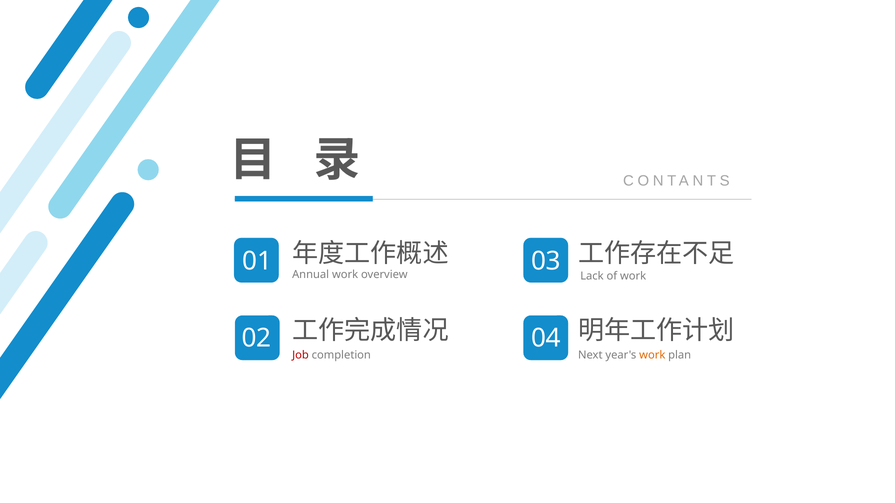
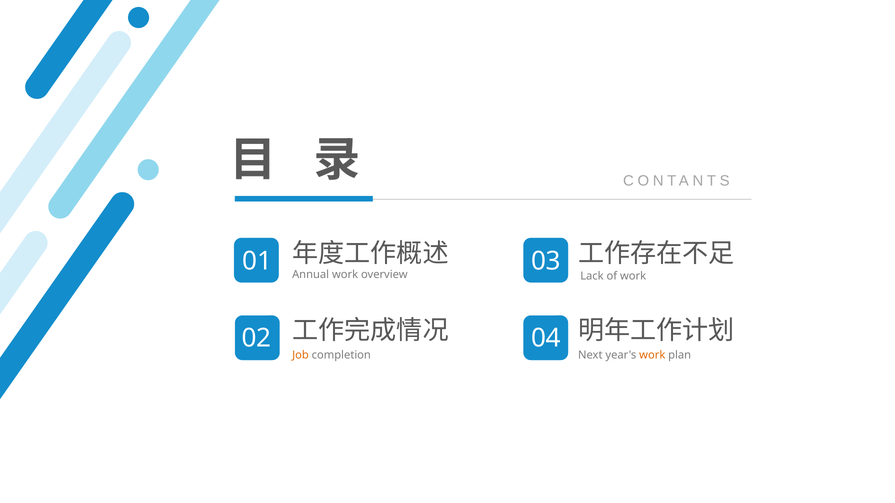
Job colour: red -> orange
